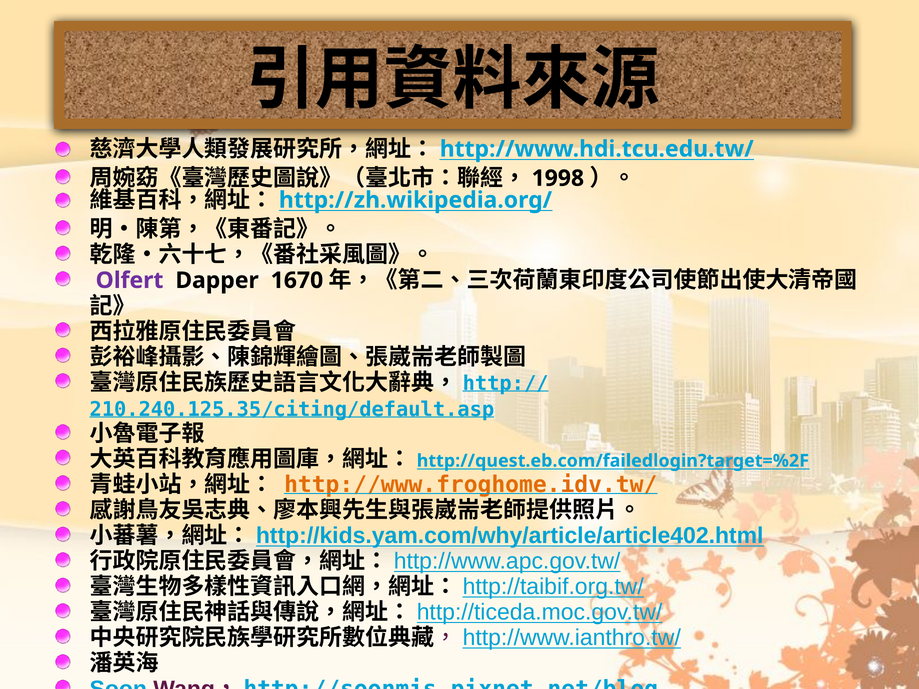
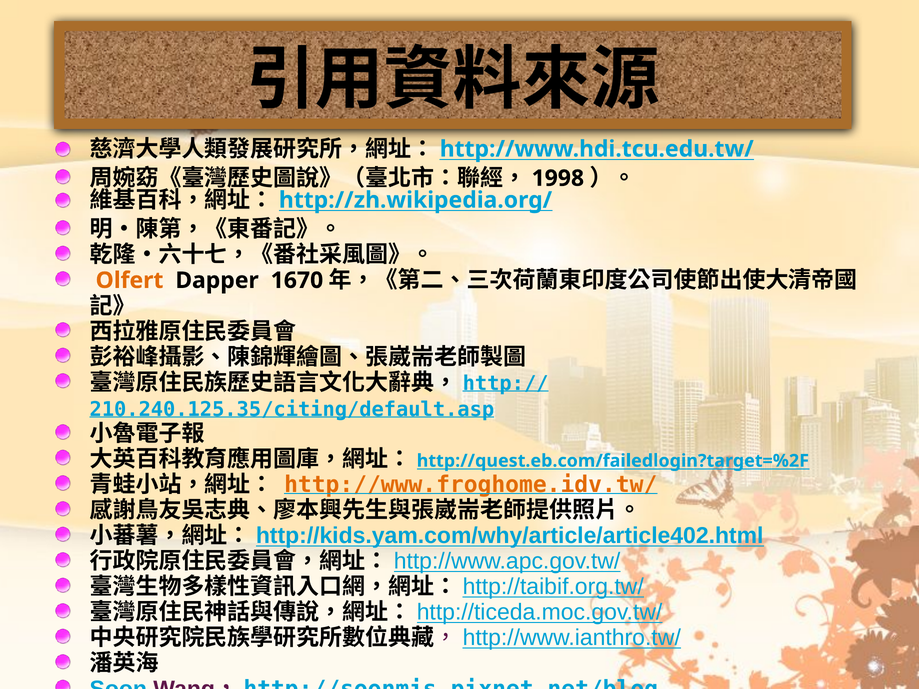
Olfert colour: purple -> orange
